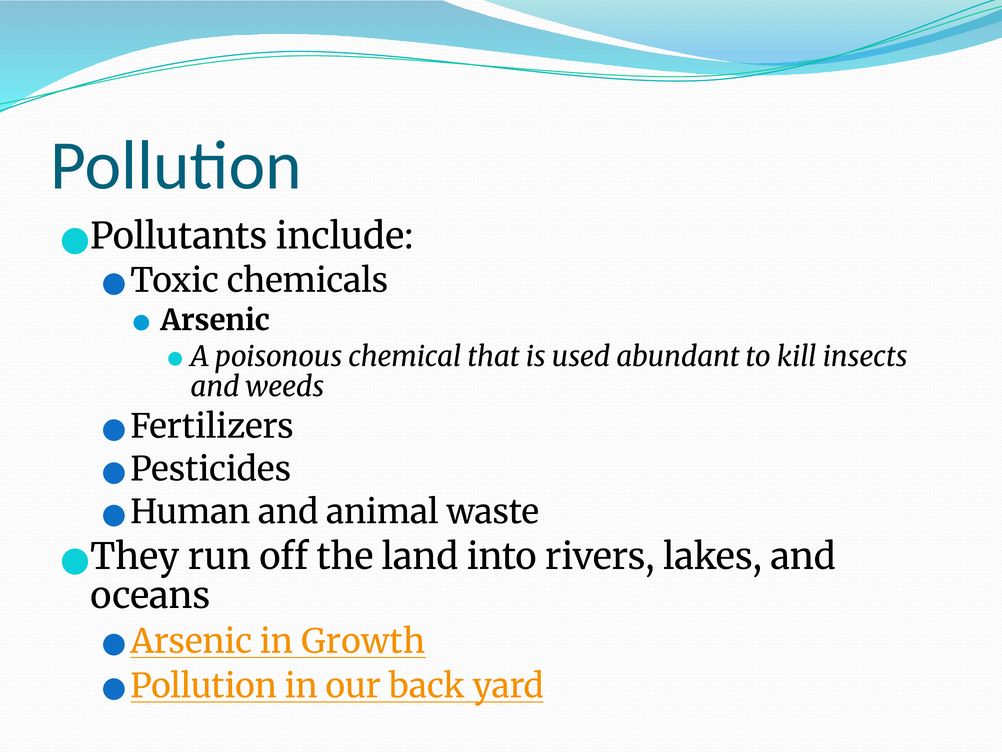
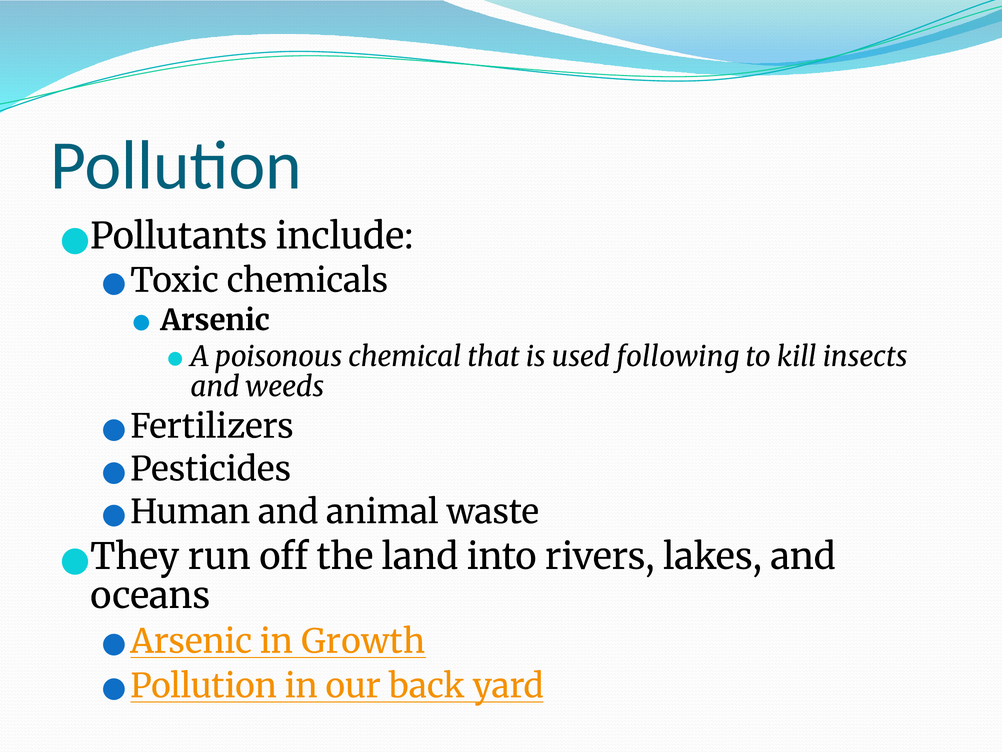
abundant: abundant -> following
